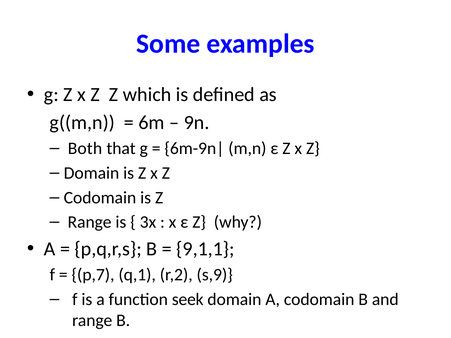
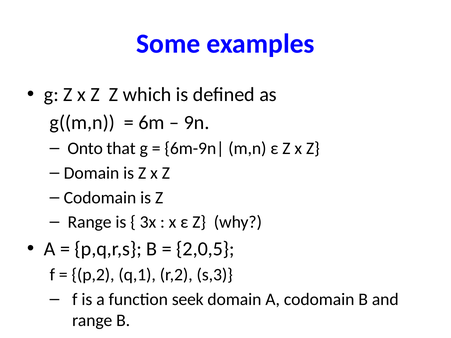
Both: Both -> Onto
9,1,1: 9,1,1 -> 2,0,5
p,7: p,7 -> p,2
s,9: s,9 -> s,3
